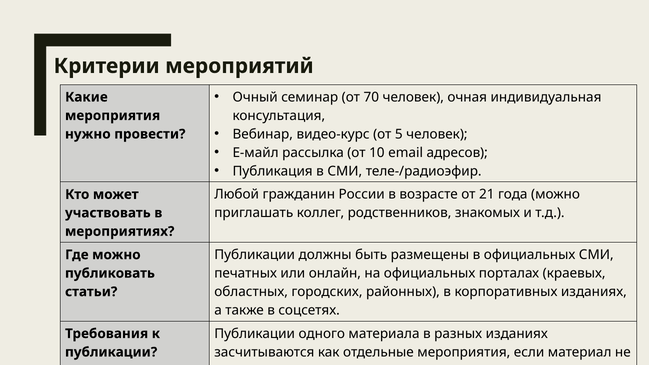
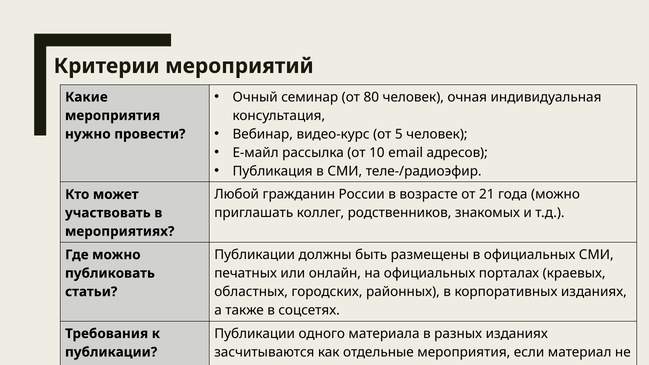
70: 70 -> 80
